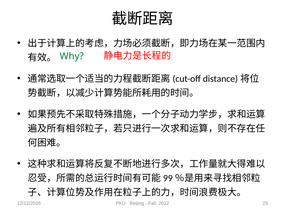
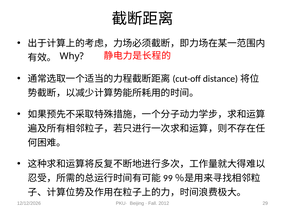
Why colour: green -> black
